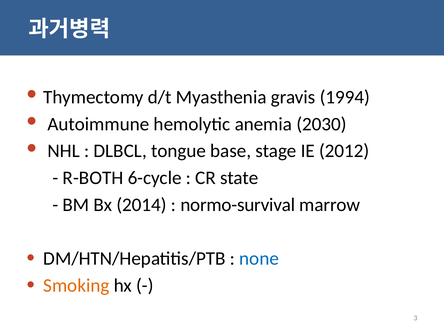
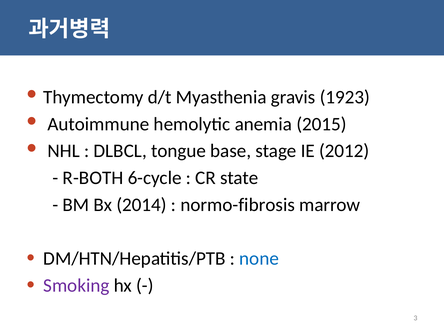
1994: 1994 -> 1923
2030: 2030 -> 2015
normo-survival: normo-survival -> normo-fibrosis
Smoking colour: orange -> purple
